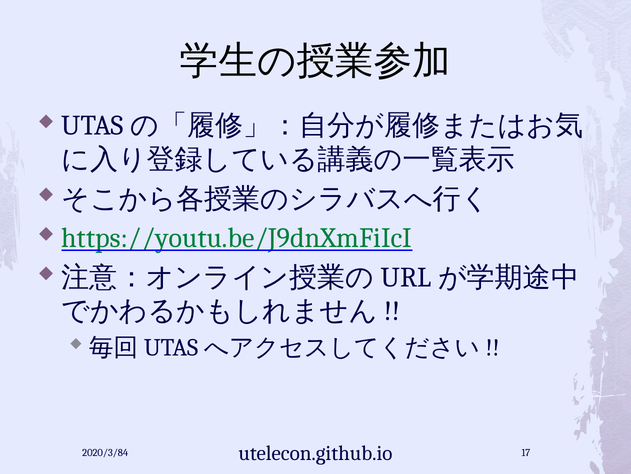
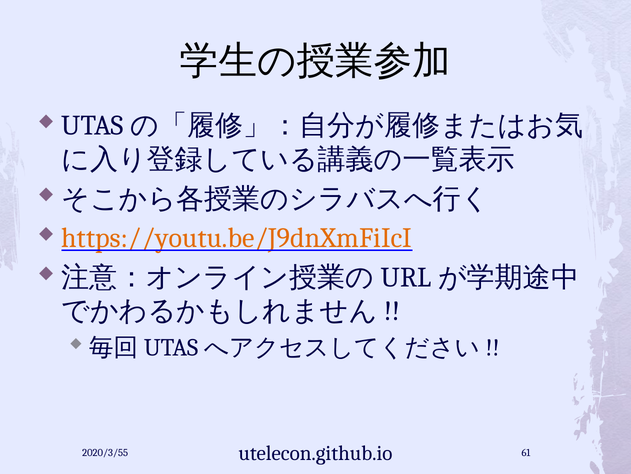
https://youtu.be/J9dnXmFiIcI colour: green -> orange
2020/3/84: 2020/3/84 -> 2020/3/55
17: 17 -> 61
